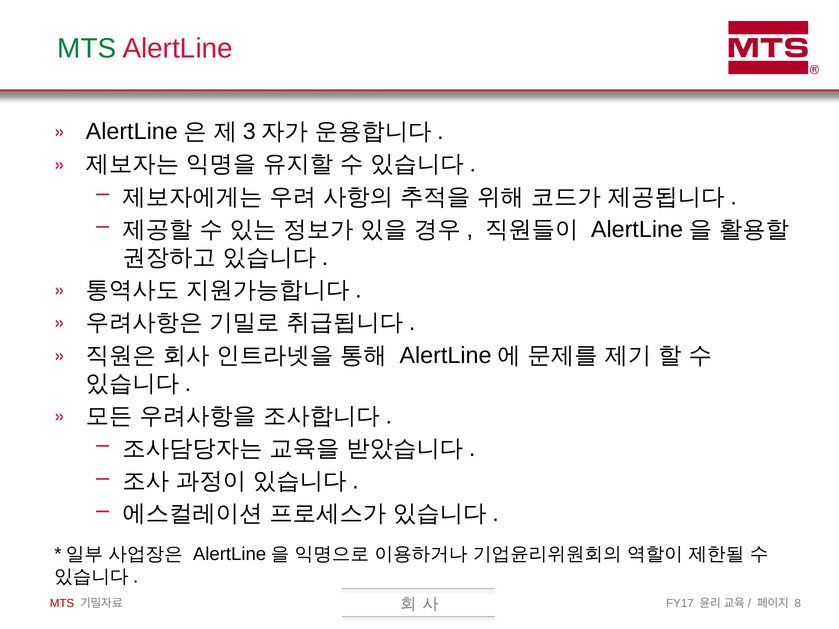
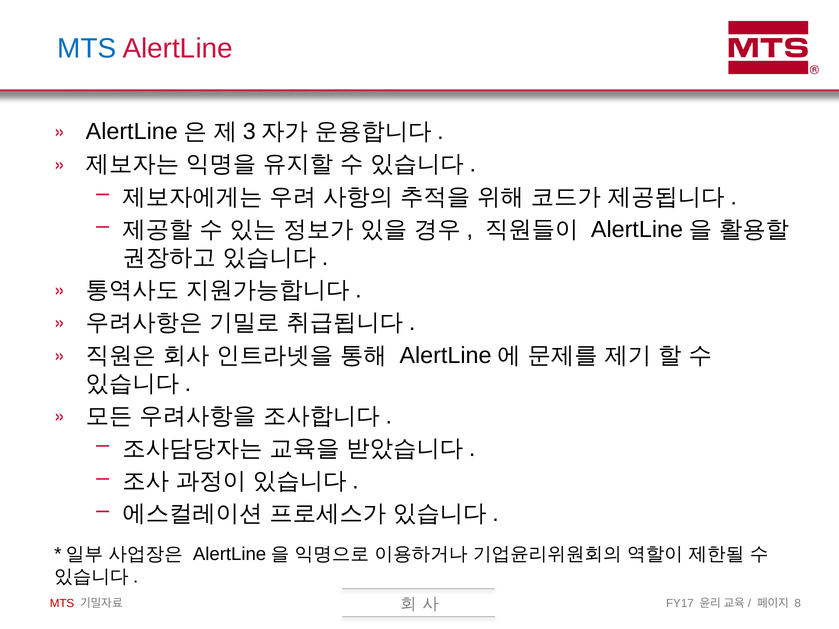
MTS at (87, 49) colour: green -> blue
